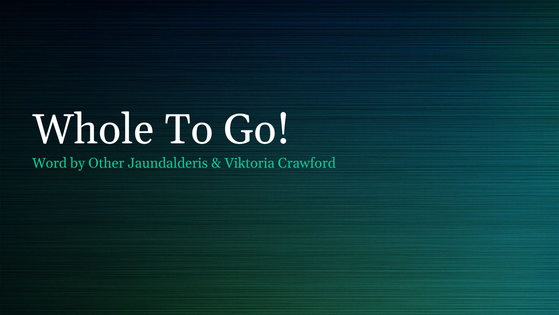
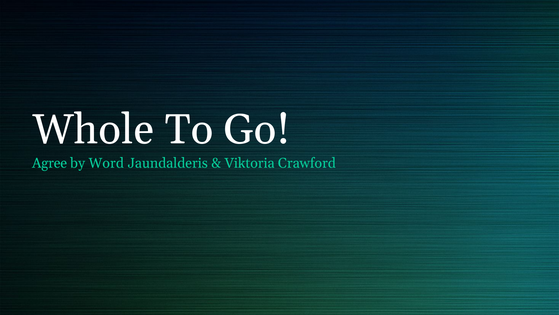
Word: Word -> Agree
Other: Other -> Word
